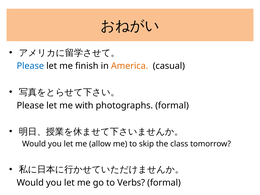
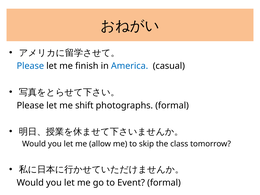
America colour: orange -> blue
with: with -> shift
Verbs: Verbs -> Event
